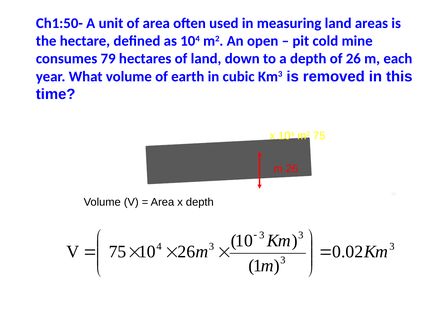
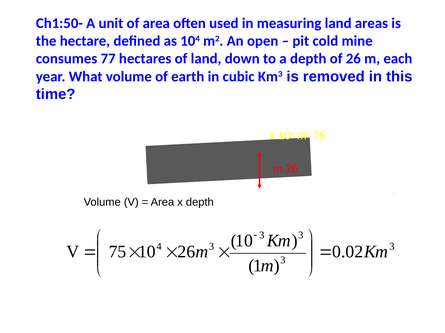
79: 79 -> 77
